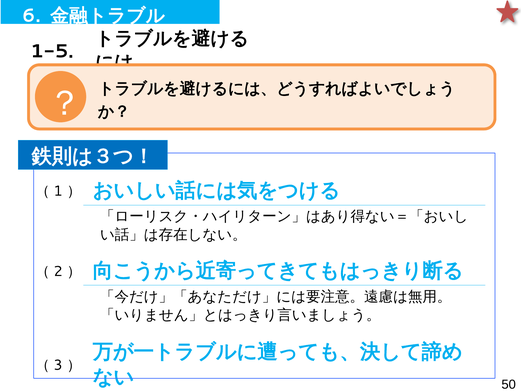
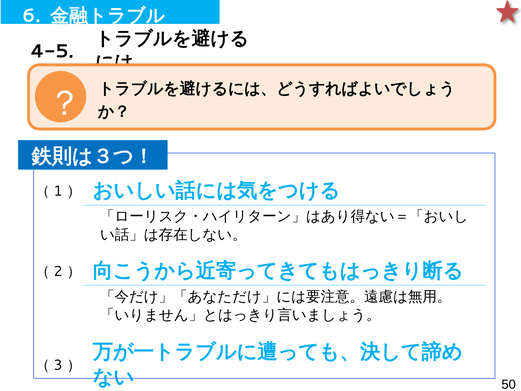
1-5: 1-5 -> 4-5
